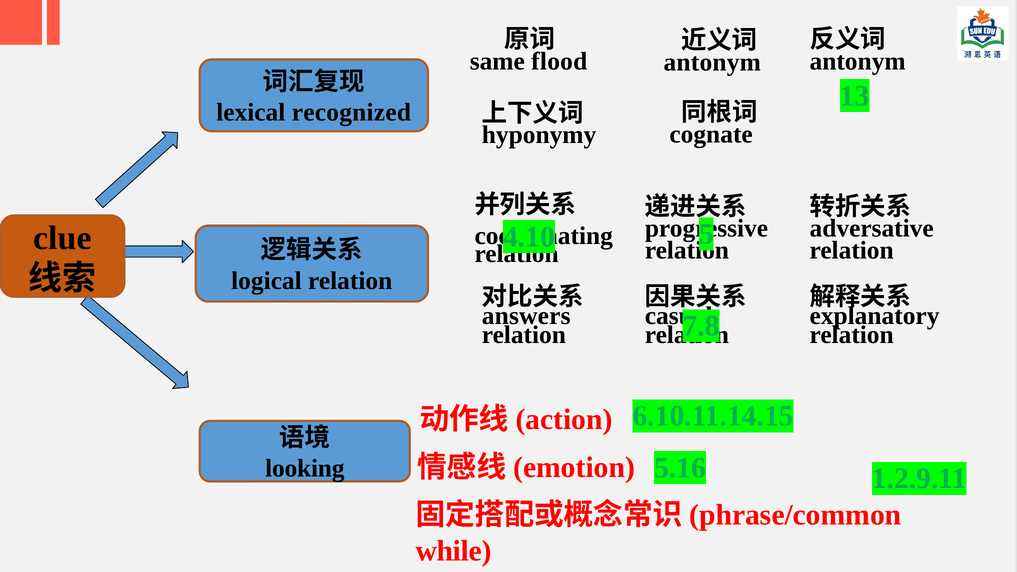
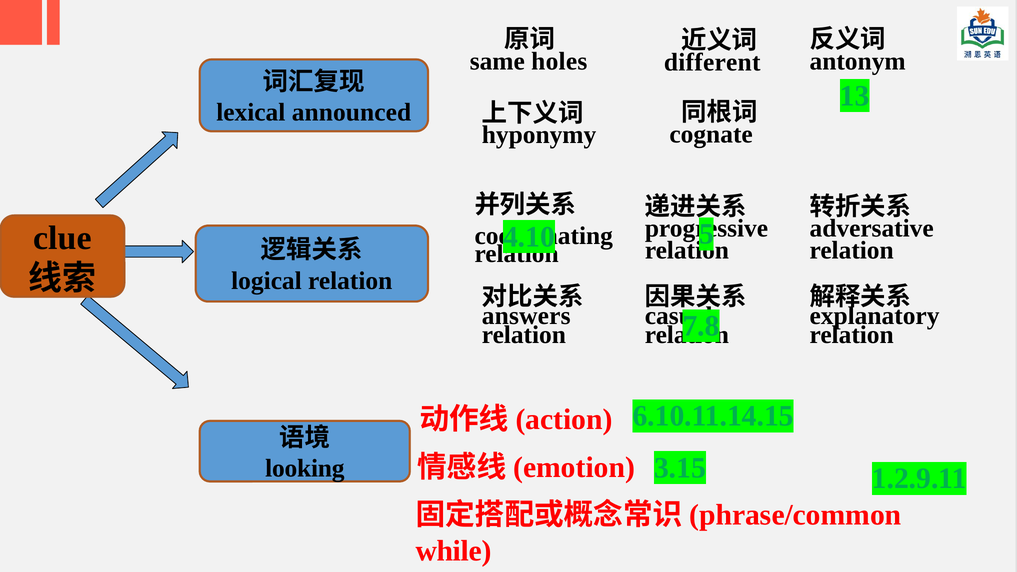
flood: flood -> holes
antonym at (712, 62): antonym -> different
recognized: recognized -> announced
5.16: 5.16 -> 3.15
